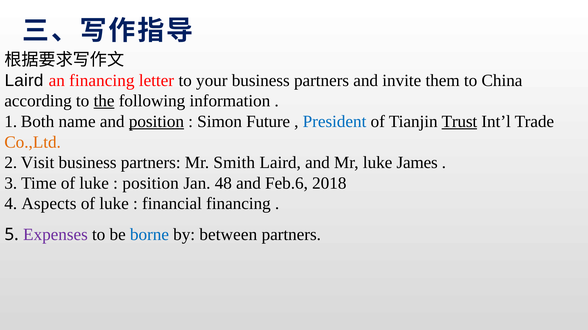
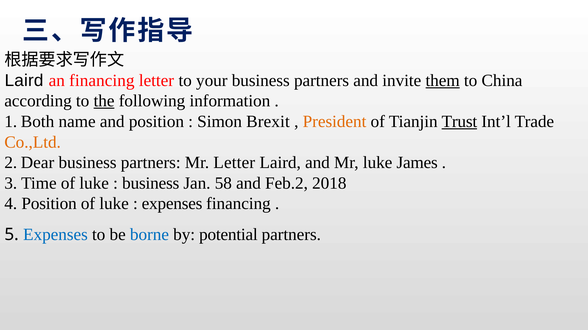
them underline: none -> present
position at (156, 122) underline: present -> none
Future: Future -> Brexit
President colour: blue -> orange
Visit: Visit -> Dear
Mr Smith: Smith -> Letter
position at (151, 184): position -> business
48: 48 -> 58
Feb.6: Feb.6 -> Feb.2
4 Aspects: Aspects -> Position
financial at (172, 204): financial -> expenses
Expenses at (55, 235) colour: purple -> blue
between: between -> potential
